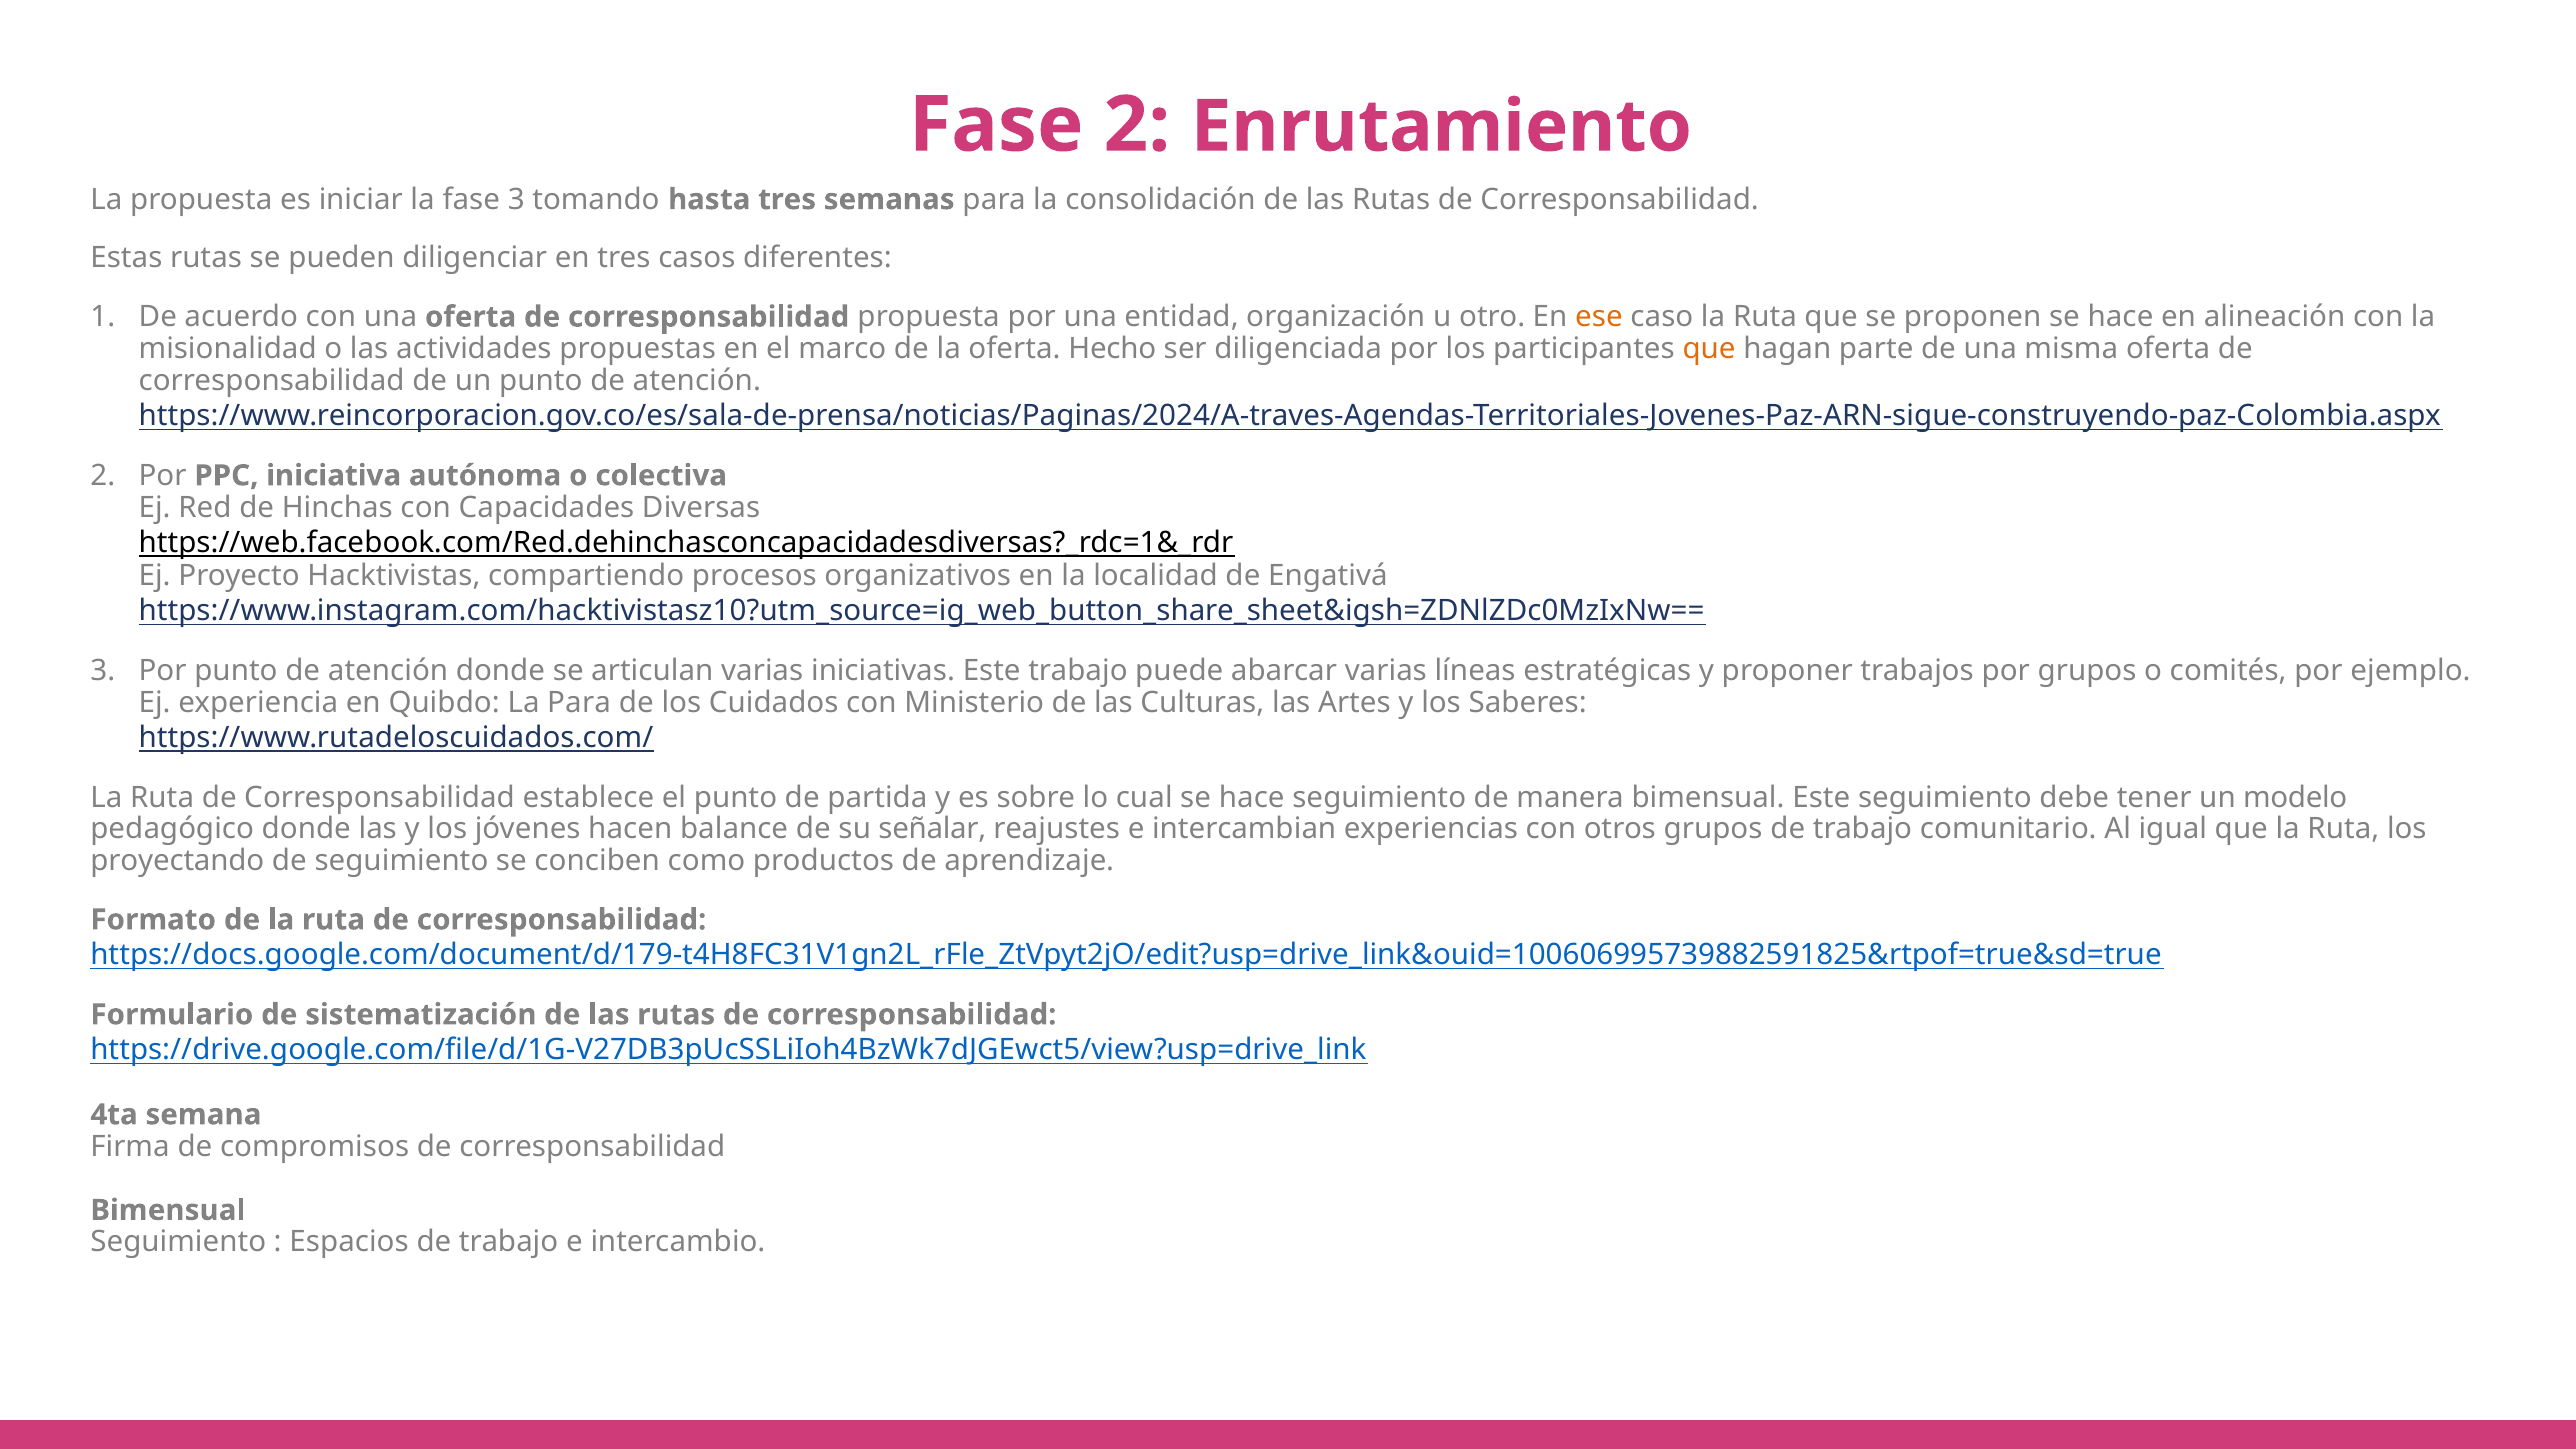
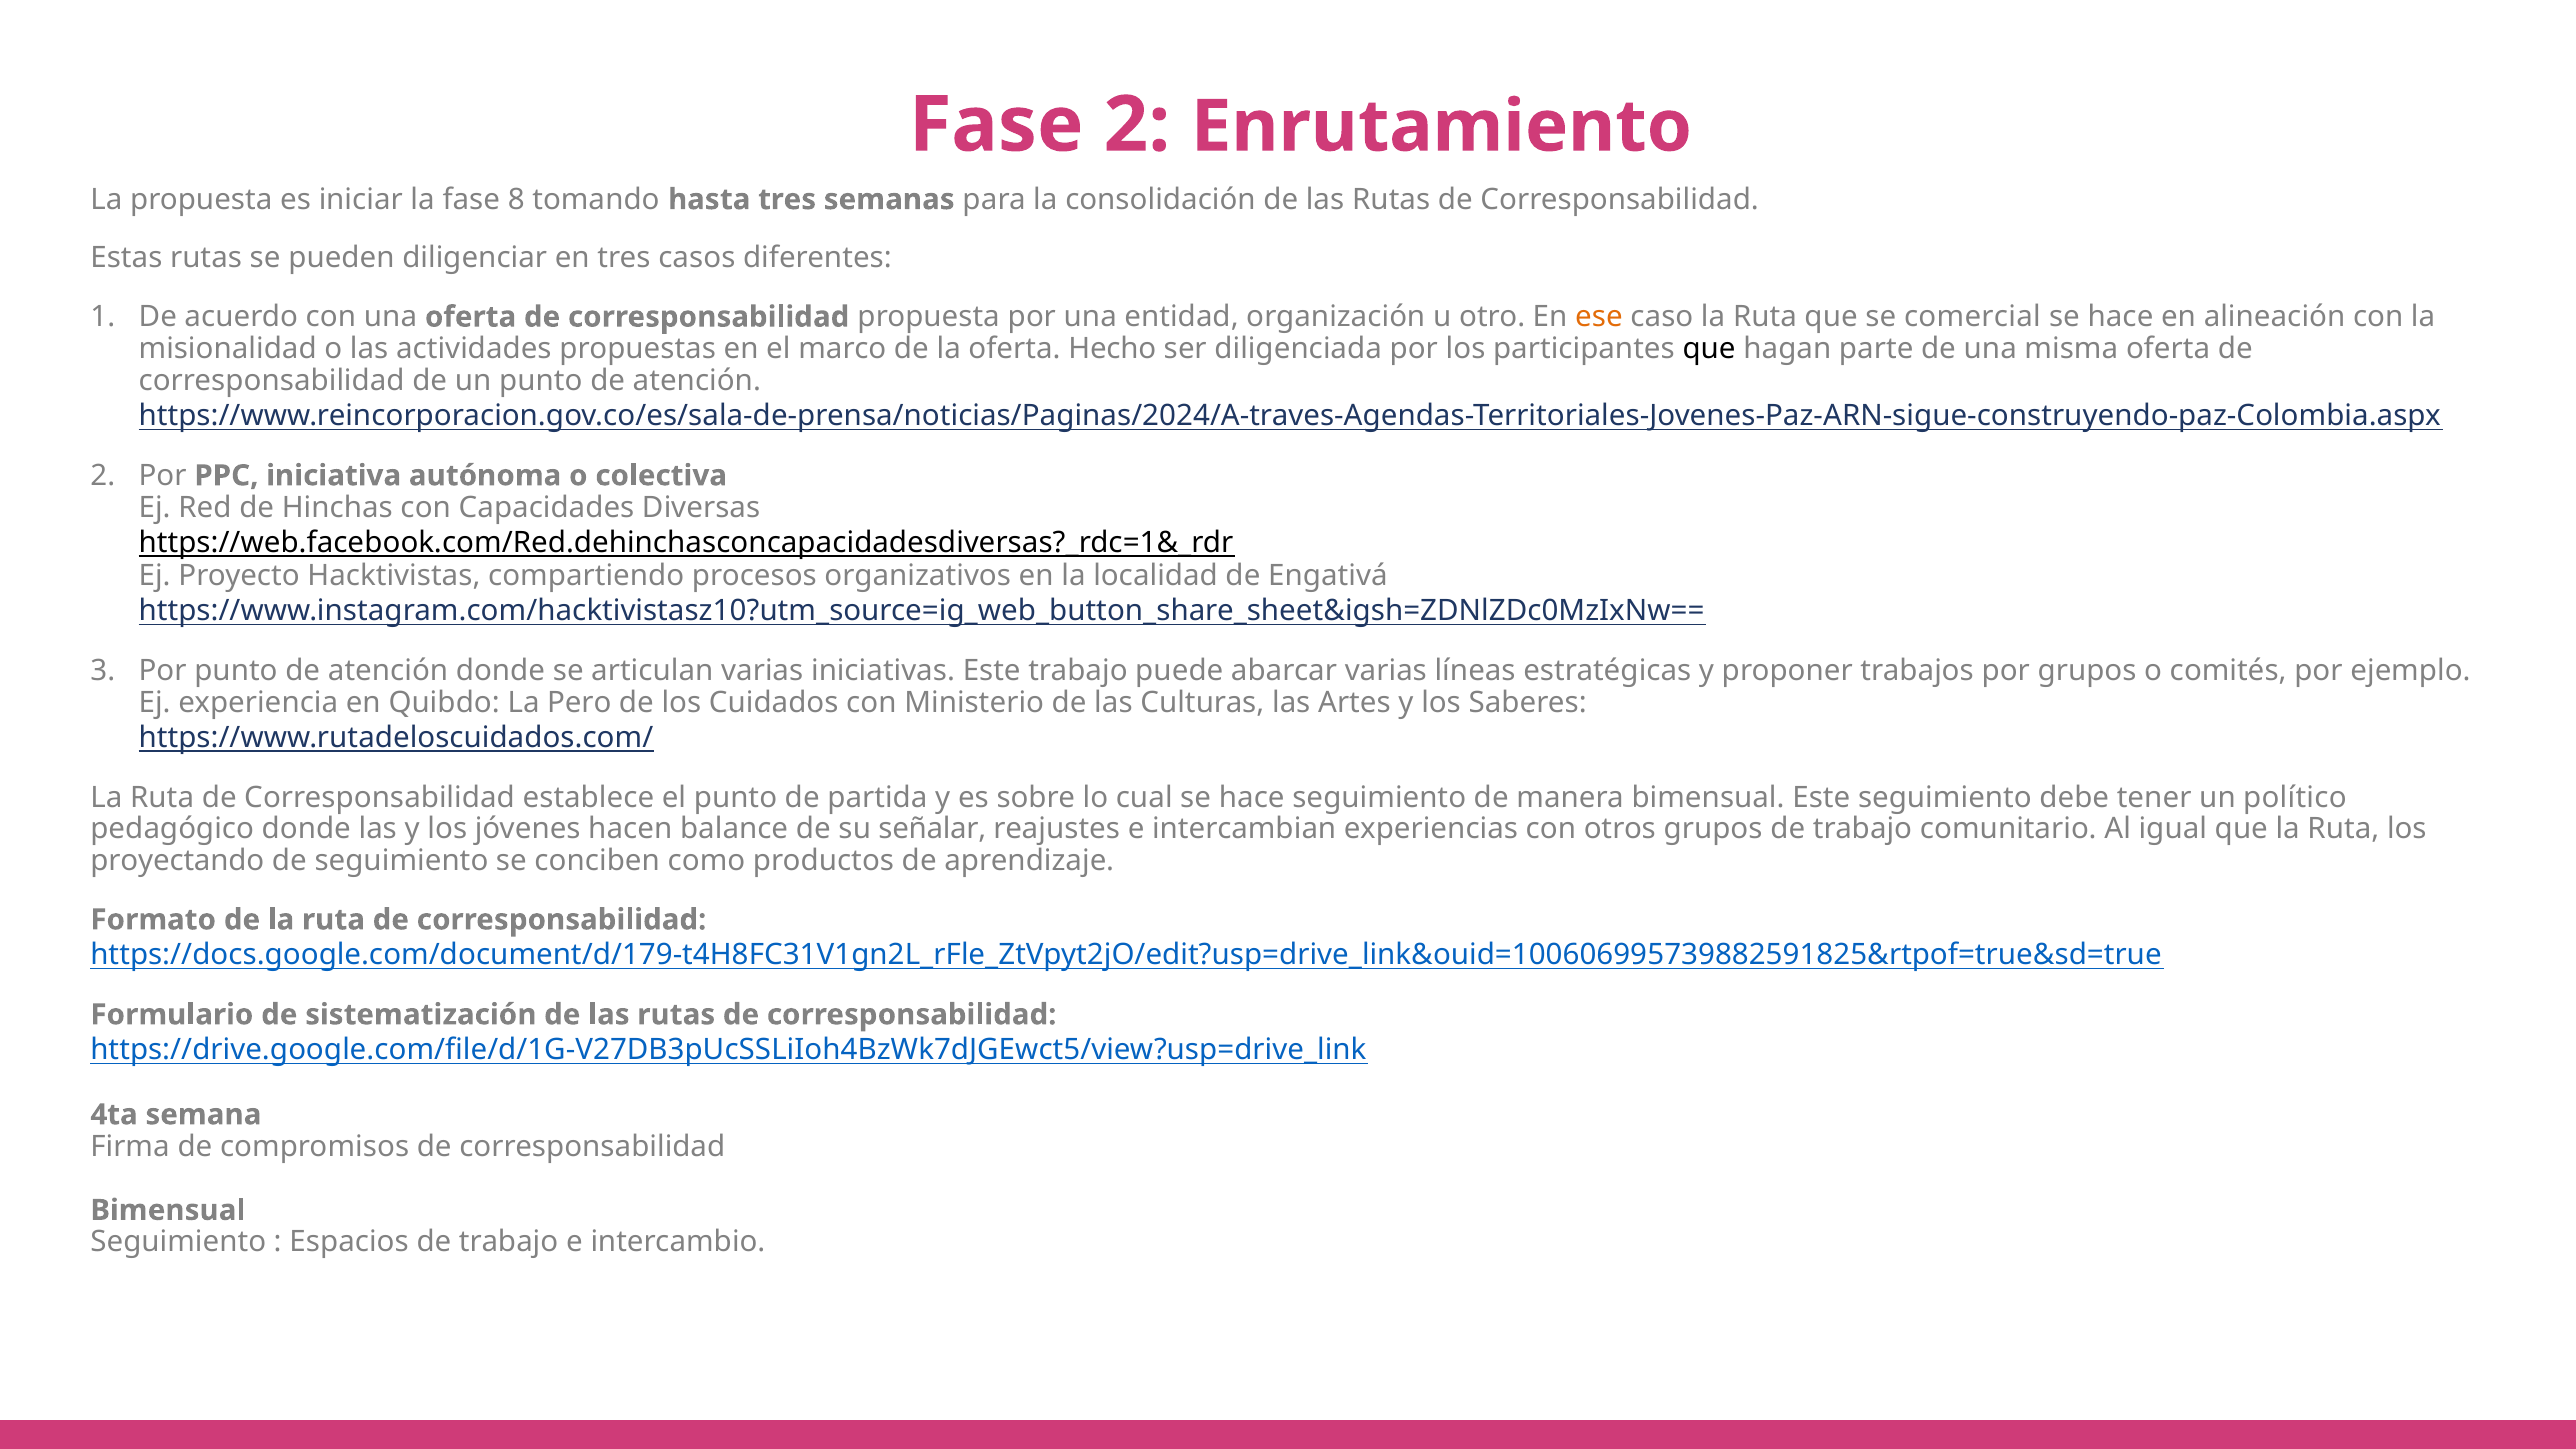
fase 3: 3 -> 8
proponen: proponen -> comercial
que at (1709, 349) colour: orange -> black
La Para: Para -> Pero
modelo: modelo -> político
